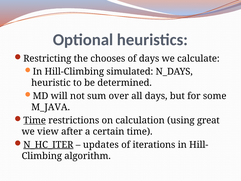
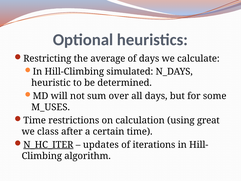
chooses: chooses -> average
M_JAVA: M_JAVA -> M_USES
Time at (35, 120) underline: present -> none
view: view -> class
